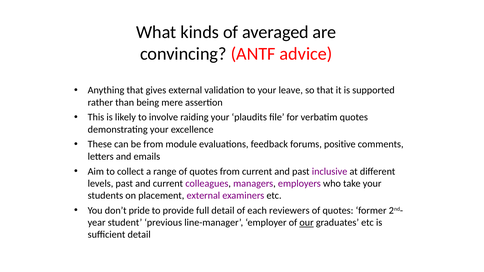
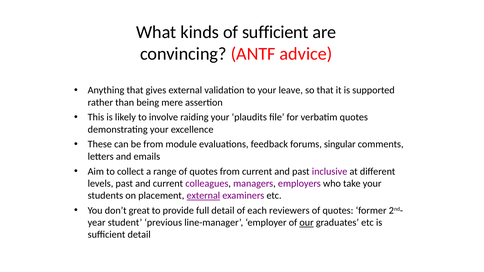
of averaged: averaged -> sufficient
positive: positive -> singular
external at (203, 196) underline: none -> present
pride: pride -> great
